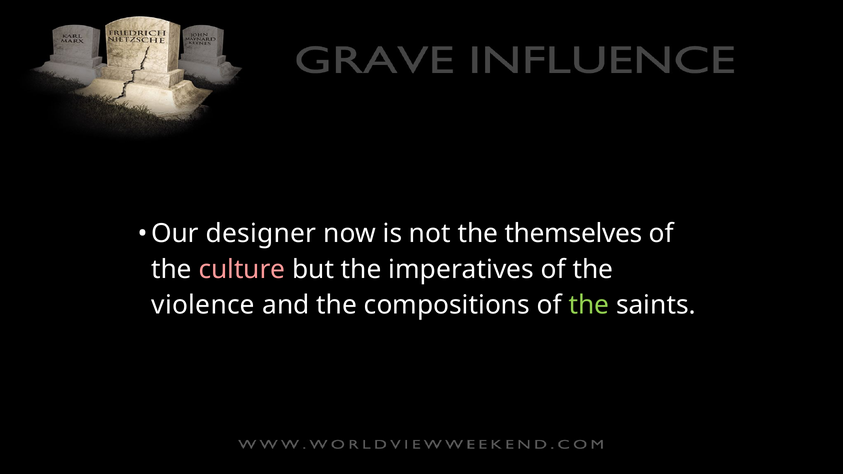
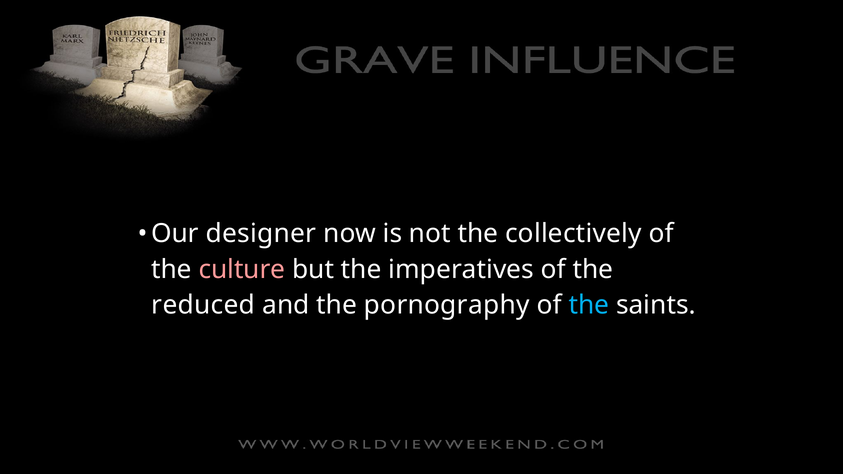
themselves: themselves -> collectively
violence: violence -> reduced
compositions: compositions -> pornography
the at (589, 305) colour: light green -> light blue
